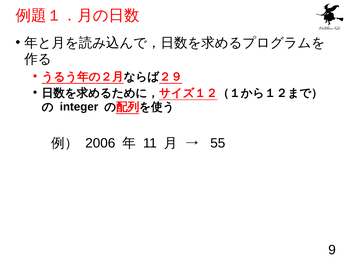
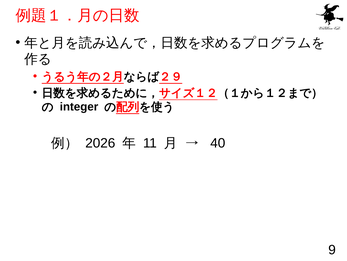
2006: 2006 -> 2026
55: 55 -> 40
